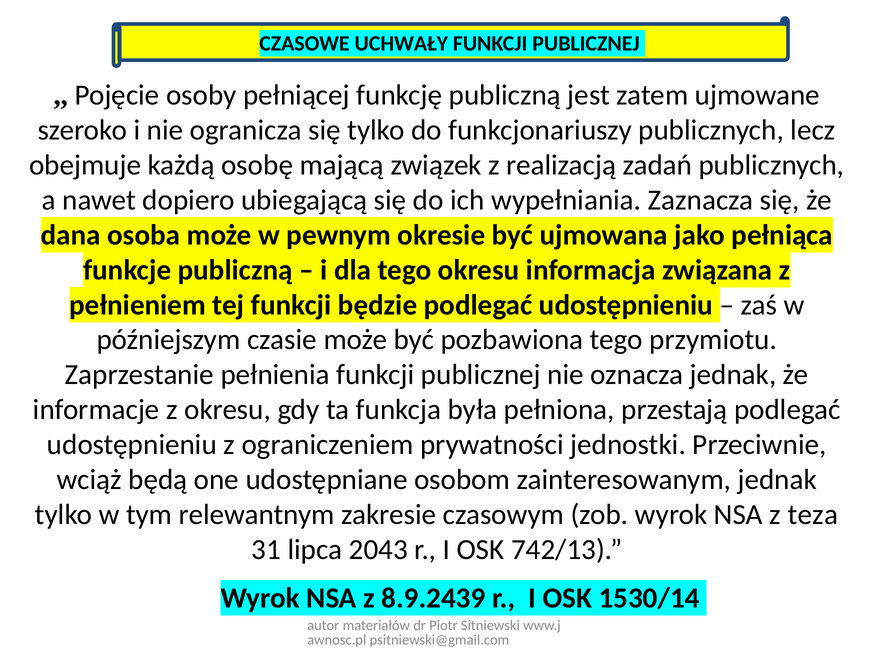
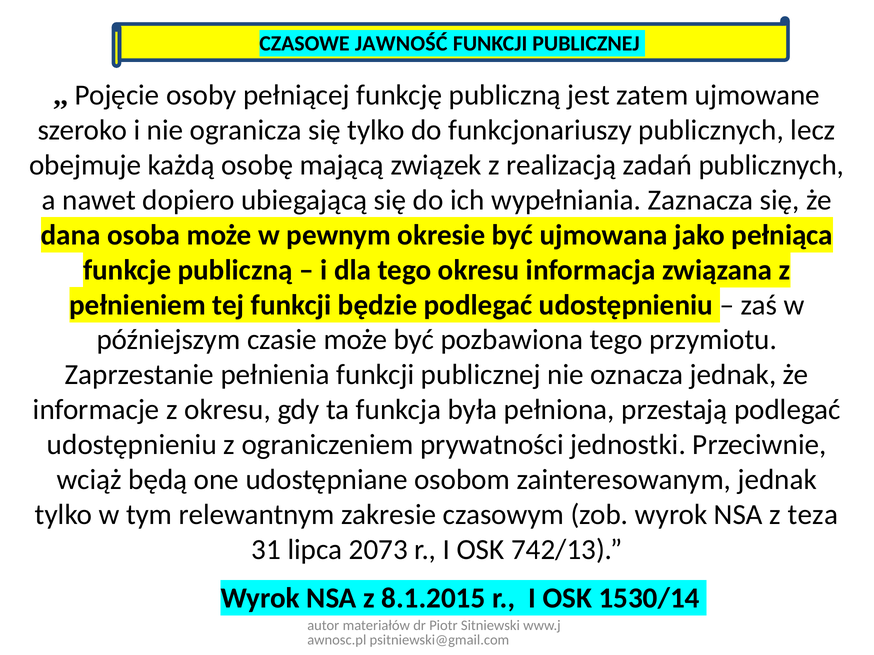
UCHWAŁY: UCHWAŁY -> JAWNOŚĆ
2043: 2043 -> 2073
8.9.2439: 8.9.2439 -> 8.1.2015
